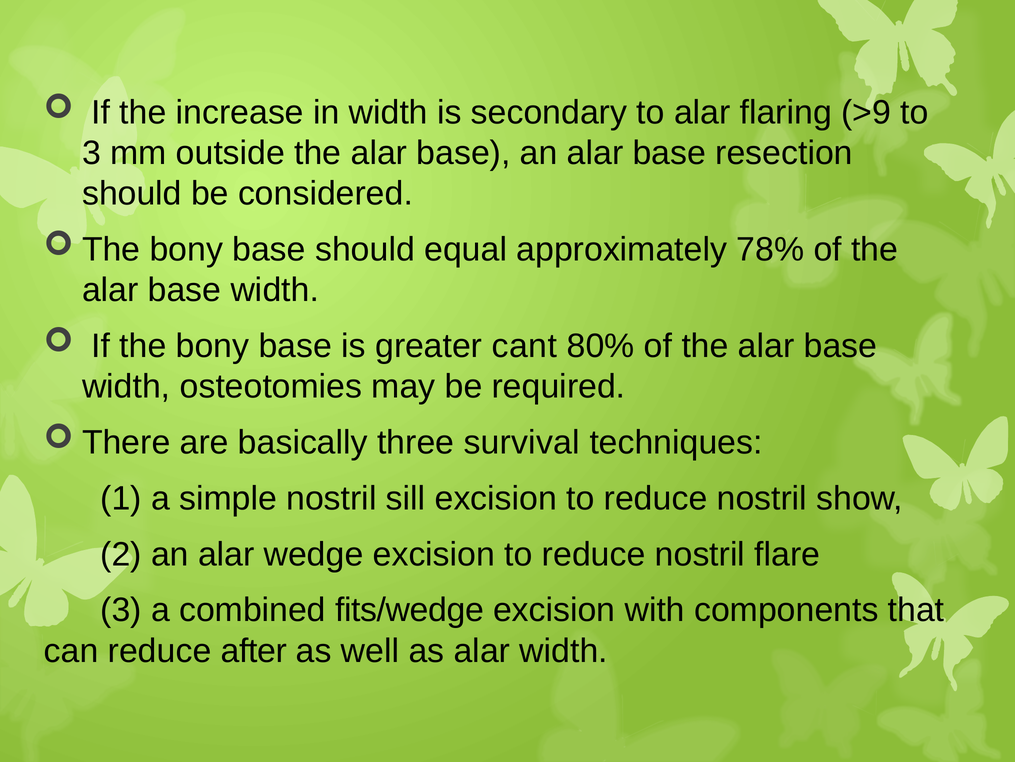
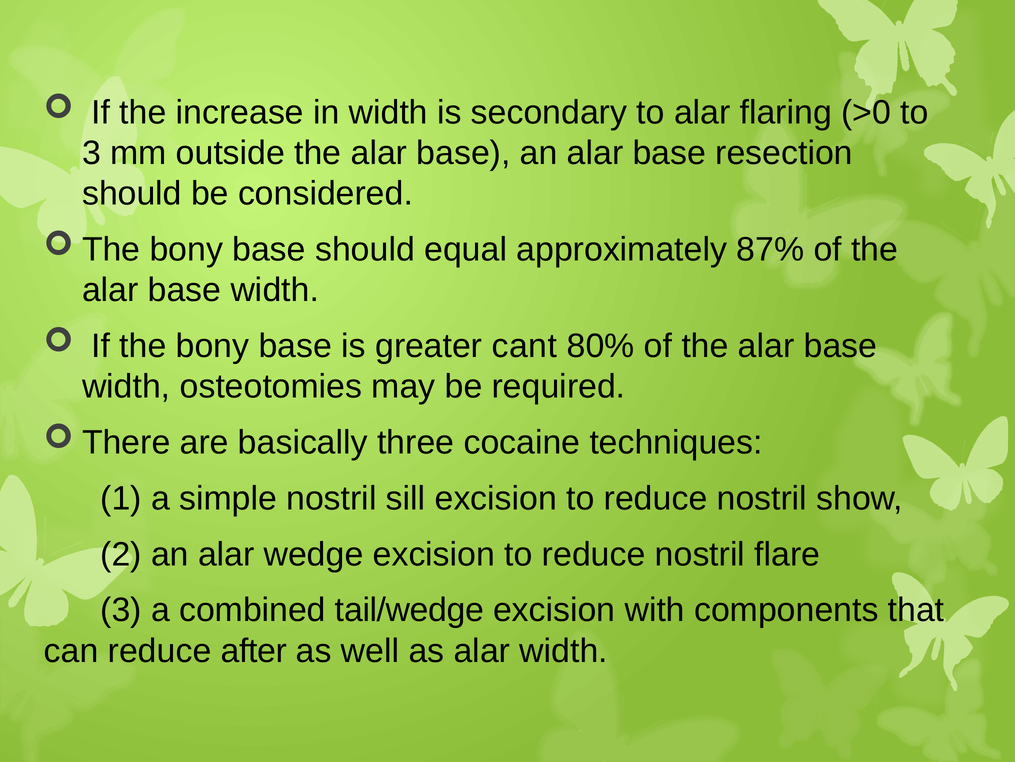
>9: >9 -> >0
78%: 78% -> 87%
survival: survival -> cocaine
fits/wedge: fits/wedge -> tail/wedge
